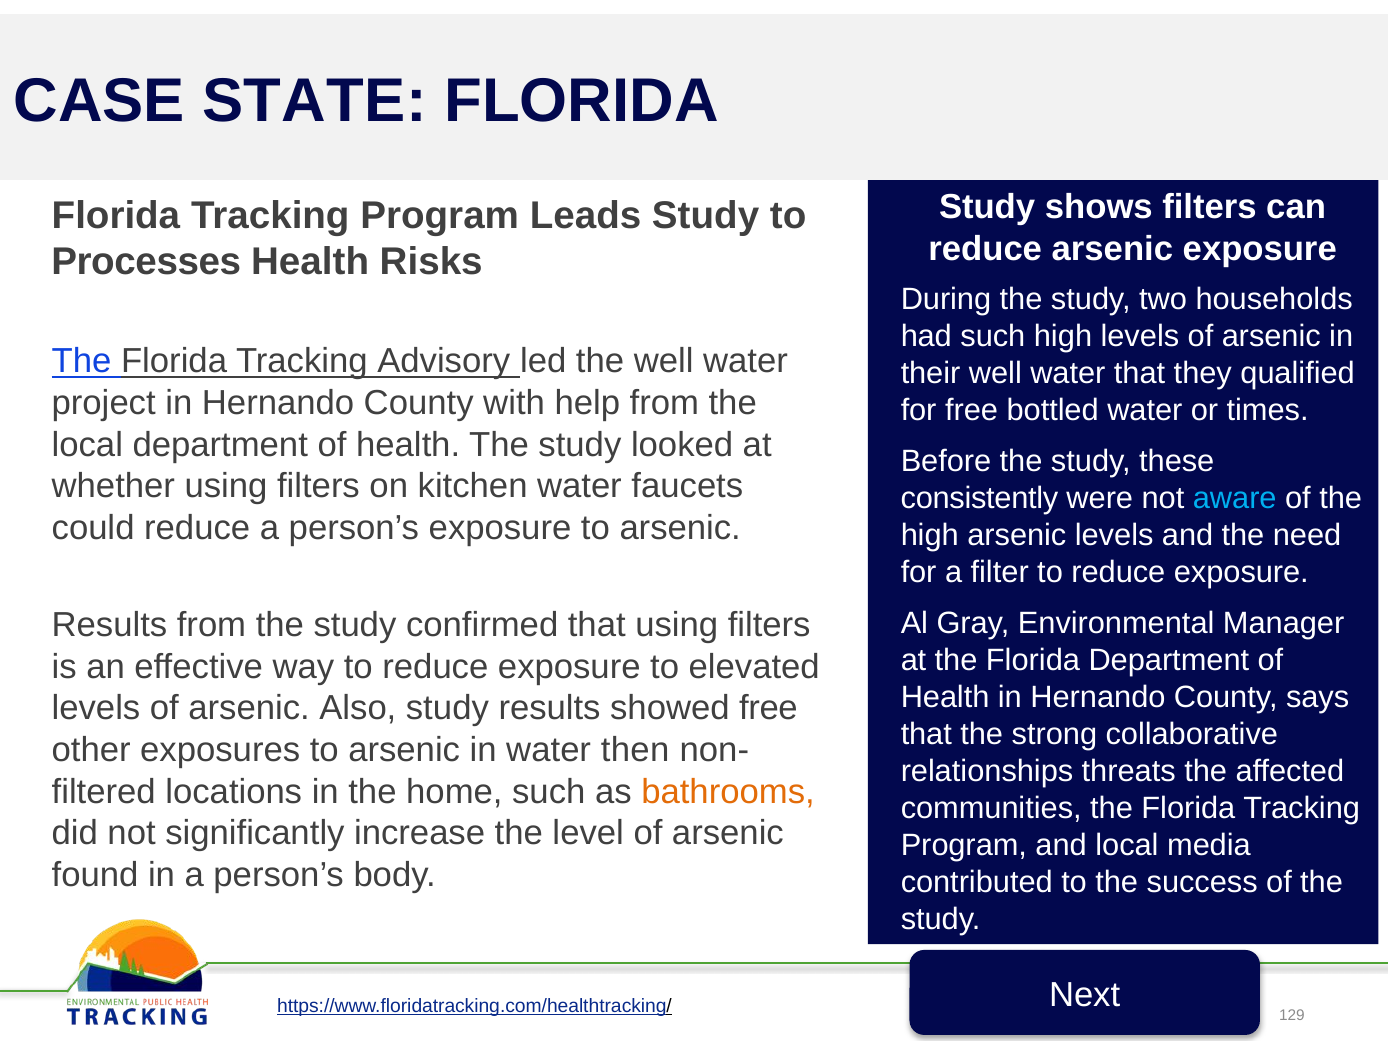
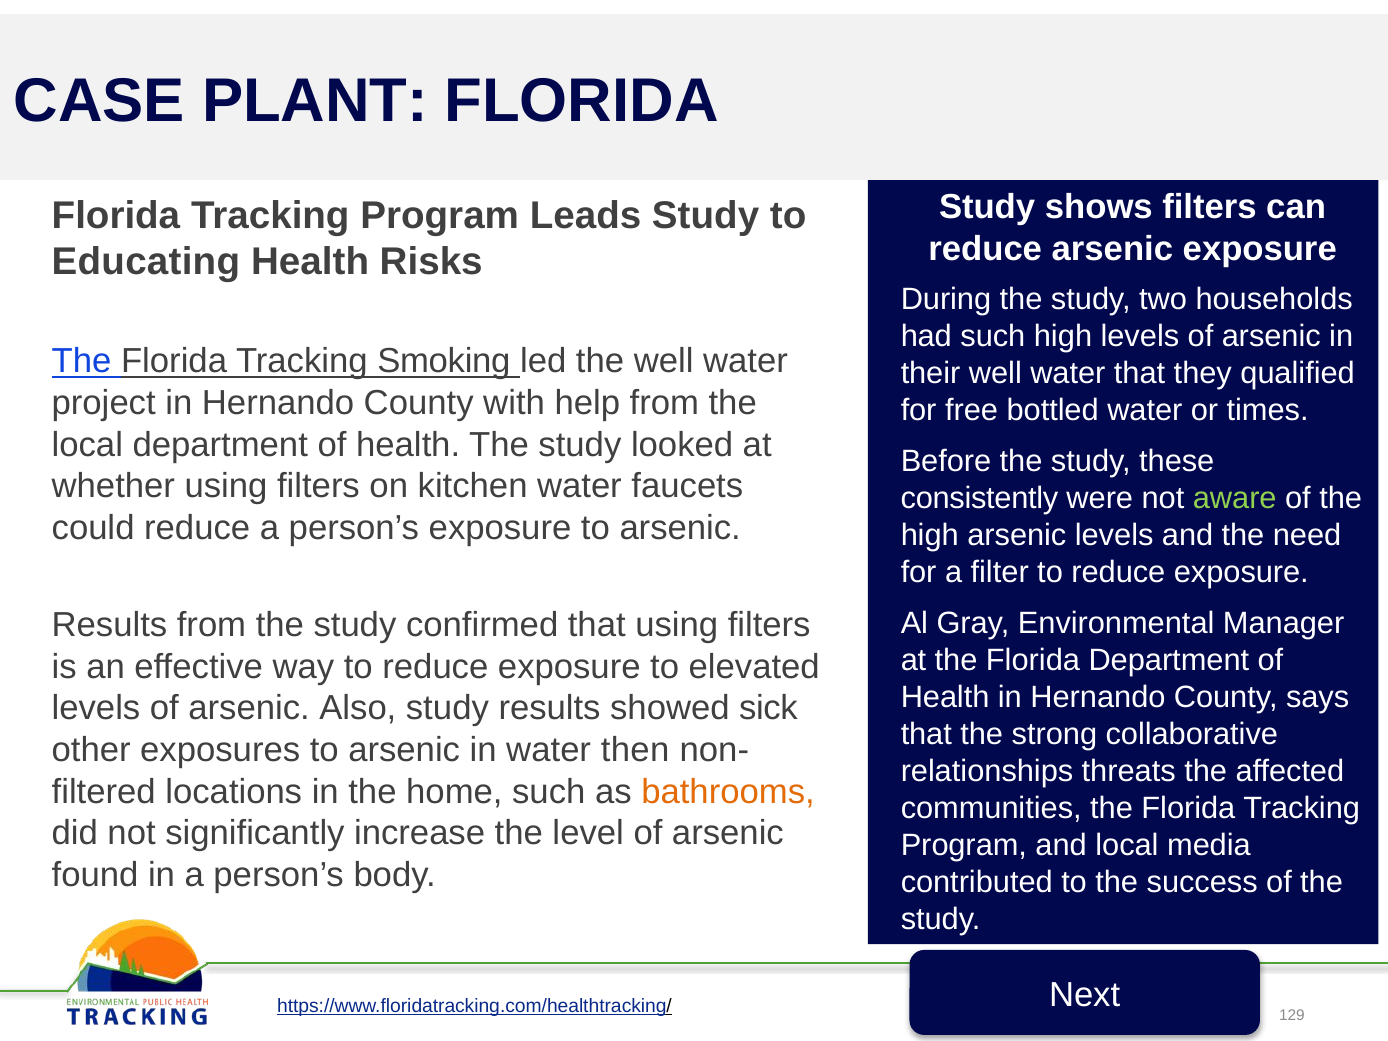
STATE: STATE -> PLANT
Processes: Processes -> Educating
Advisory: Advisory -> Smoking
aware colour: light blue -> light green
showed free: free -> sick
